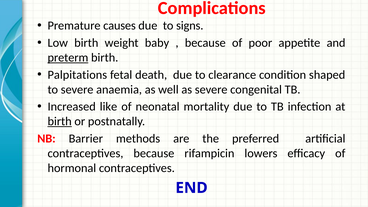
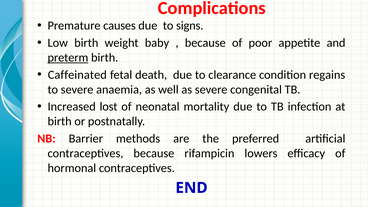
Palpitations: Palpitations -> Caffeinated
shaped: shaped -> regains
like: like -> lost
birth at (60, 121) underline: present -> none
